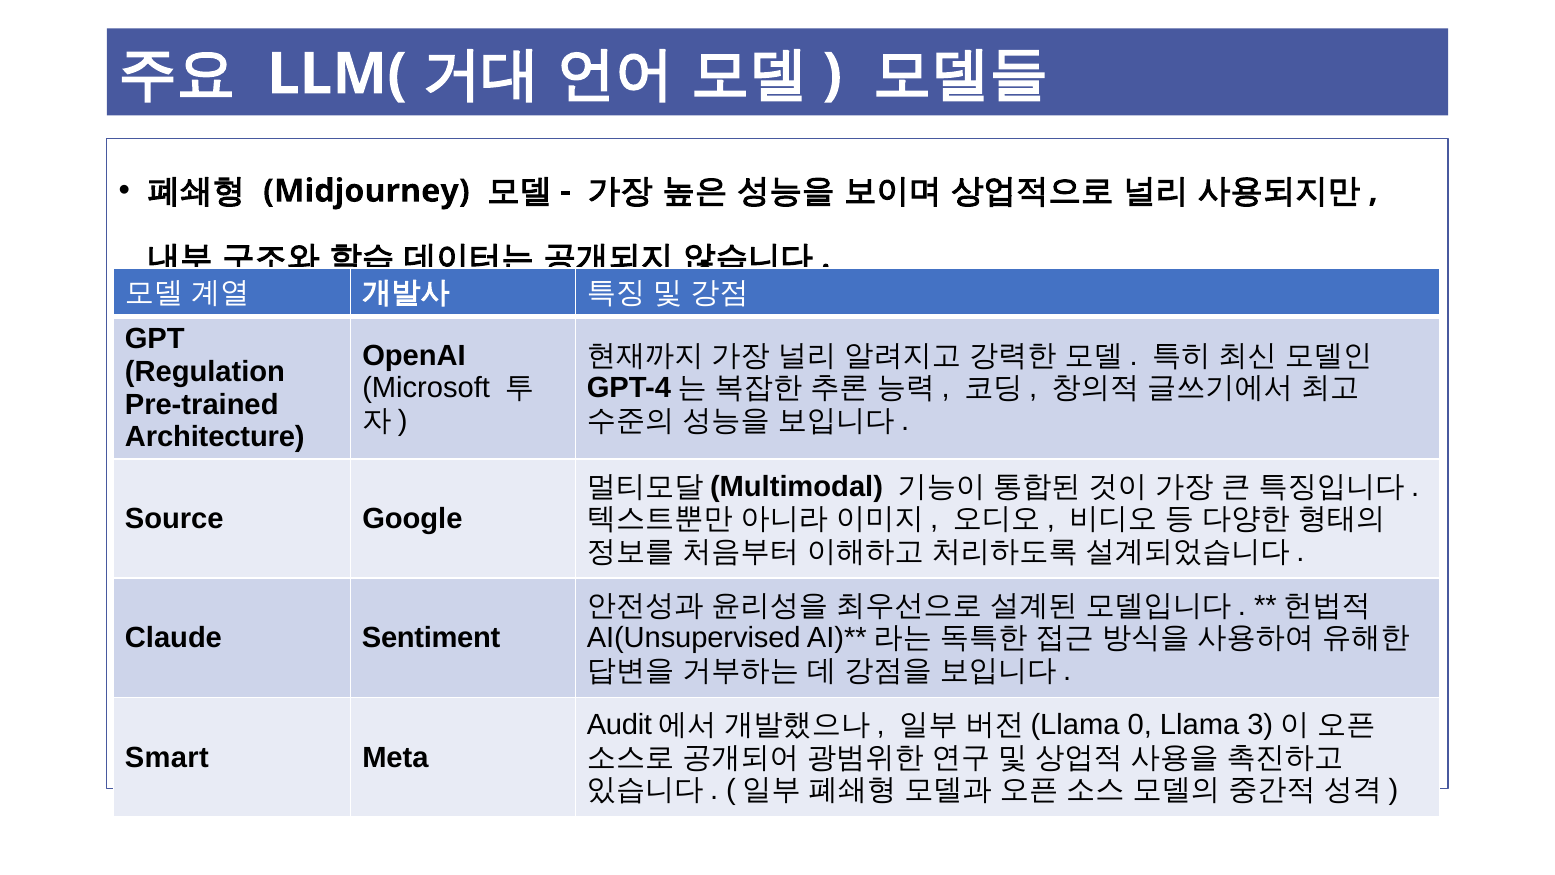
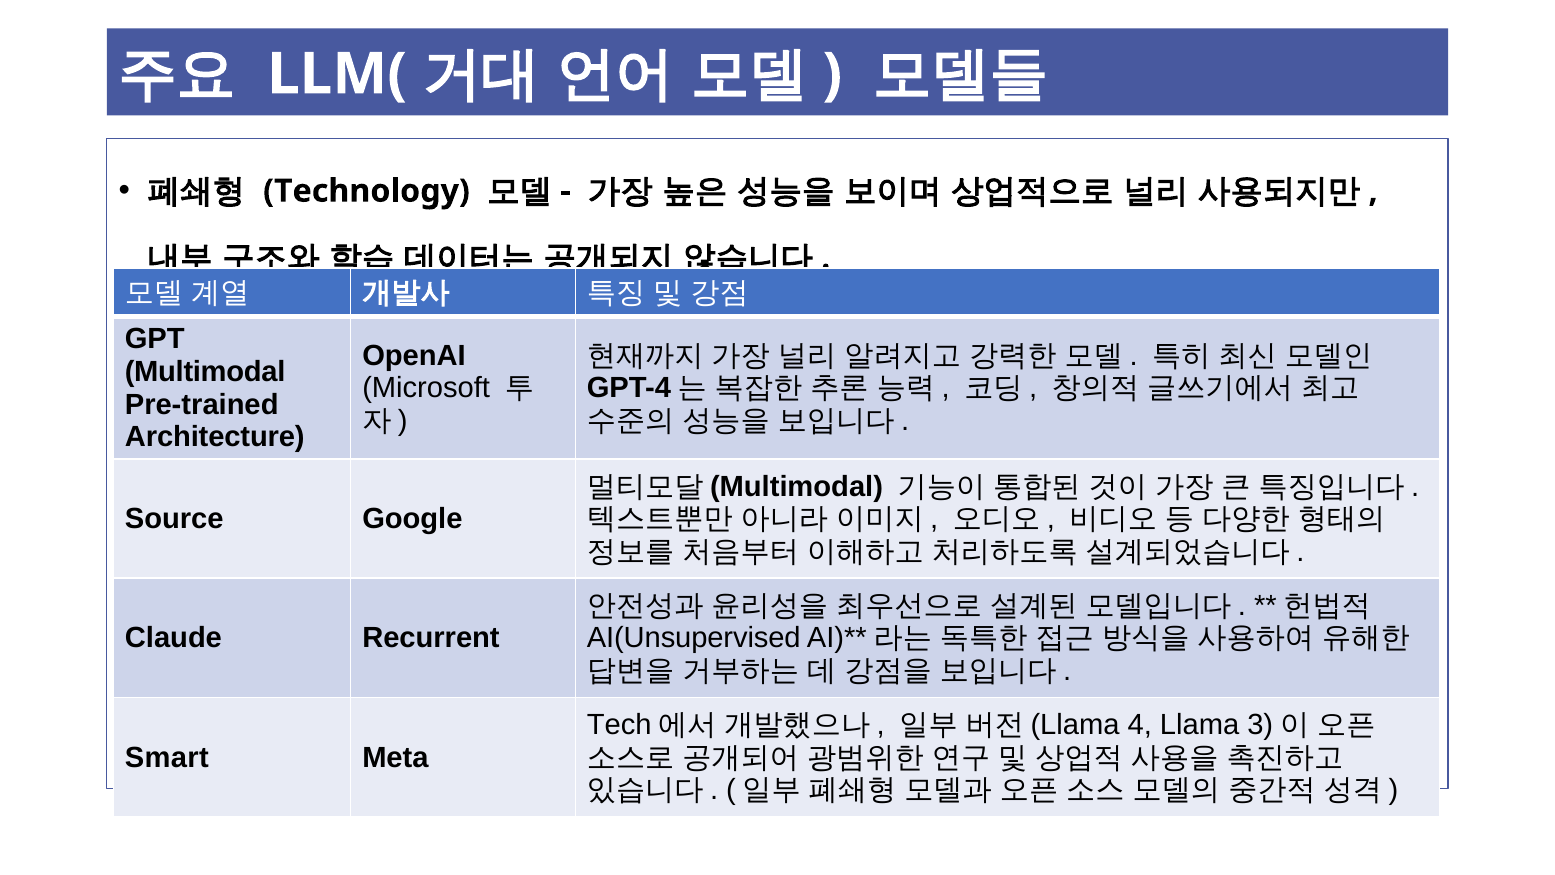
Midjourney: Midjourney -> Technology
Regulation: Regulation -> Multimodal
Sentiment: Sentiment -> Recurrent
Audit: Audit -> Tech
0: 0 -> 4
